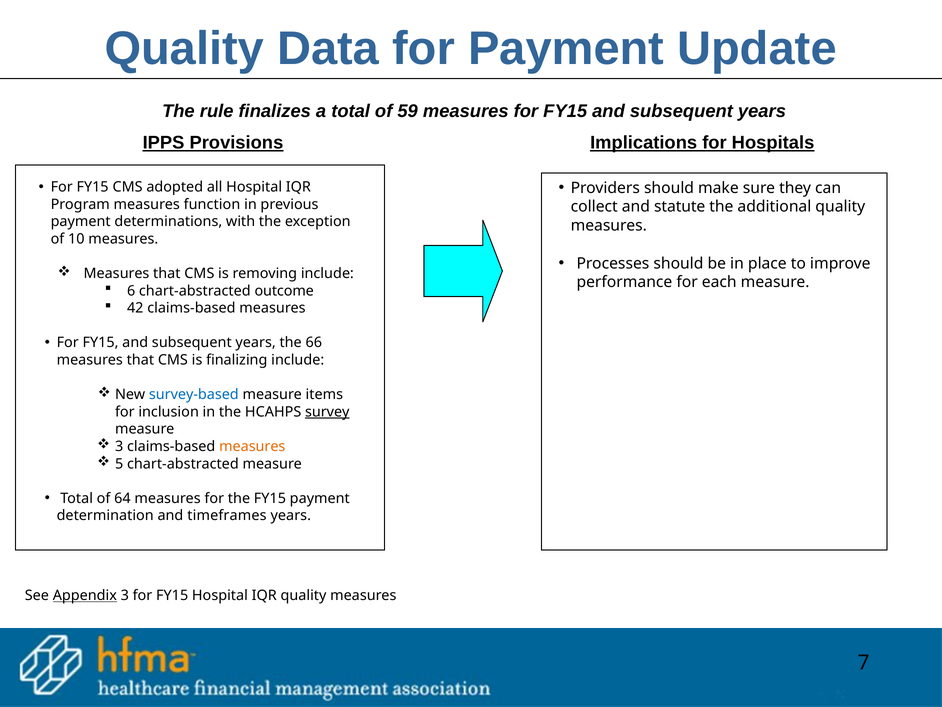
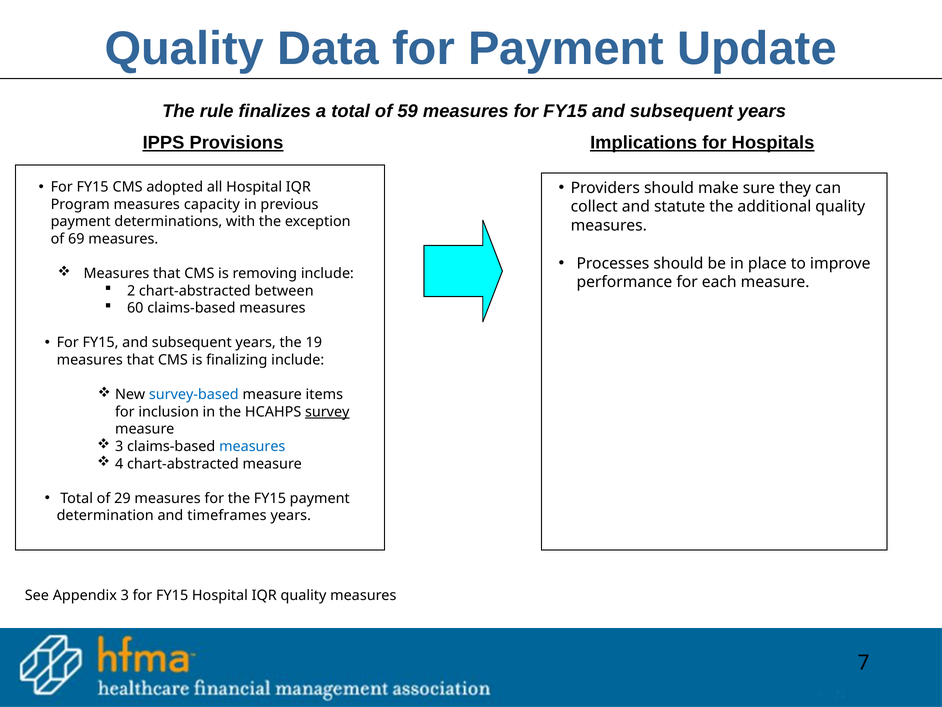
function: function -> capacity
10: 10 -> 69
6: 6 -> 2
outcome: outcome -> between
42: 42 -> 60
66: 66 -> 19
measures at (252, 446) colour: orange -> blue
5: 5 -> 4
64: 64 -> 29
Appendix underline: present -> none
